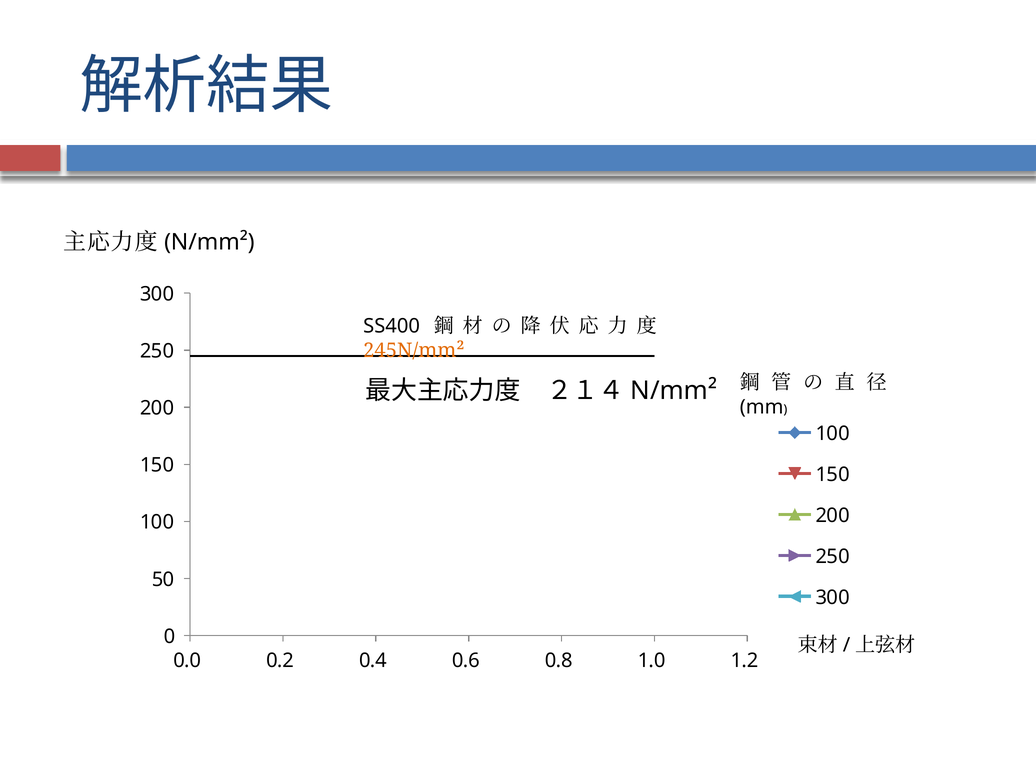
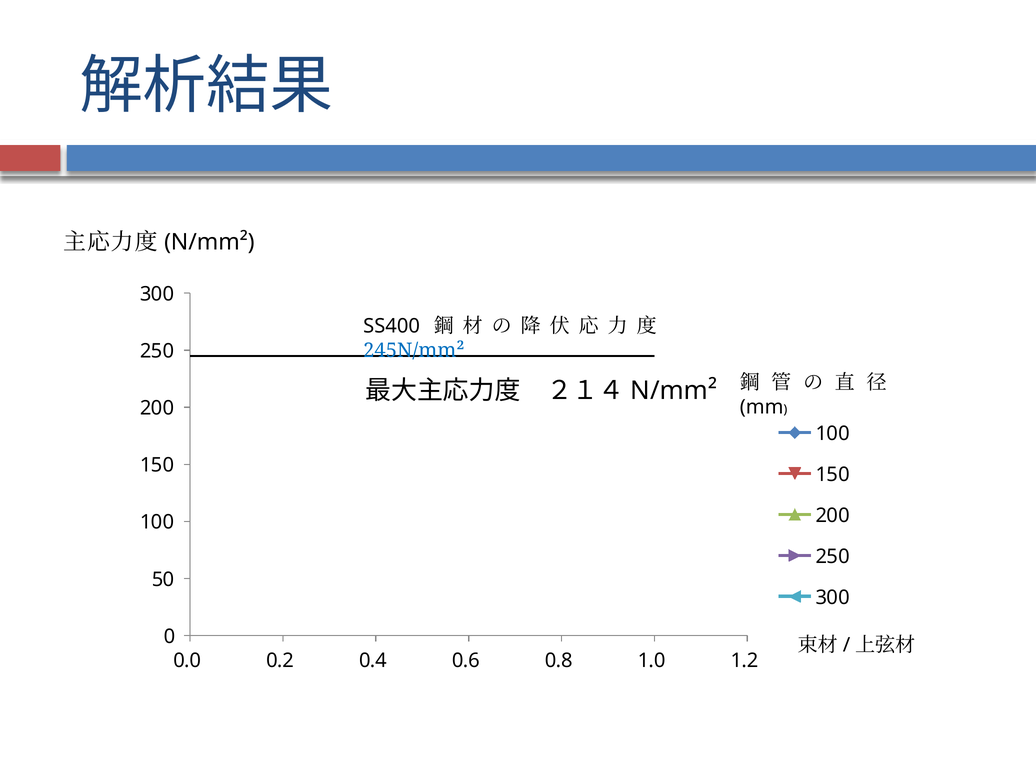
245N/mm² colour: orange -> blue
